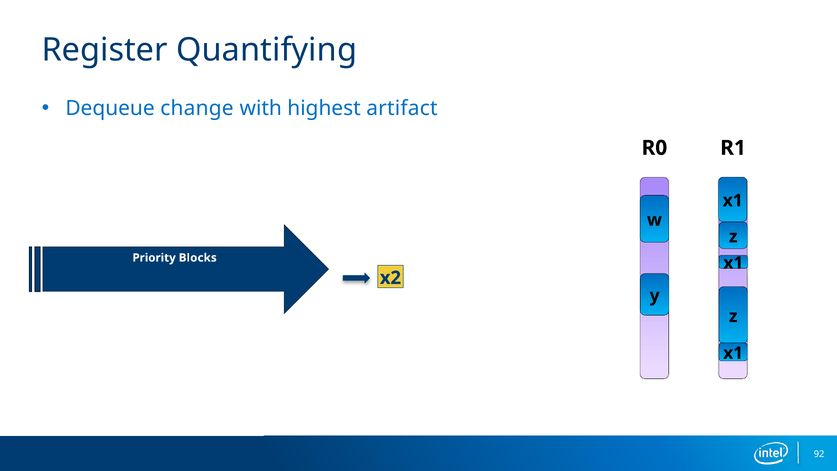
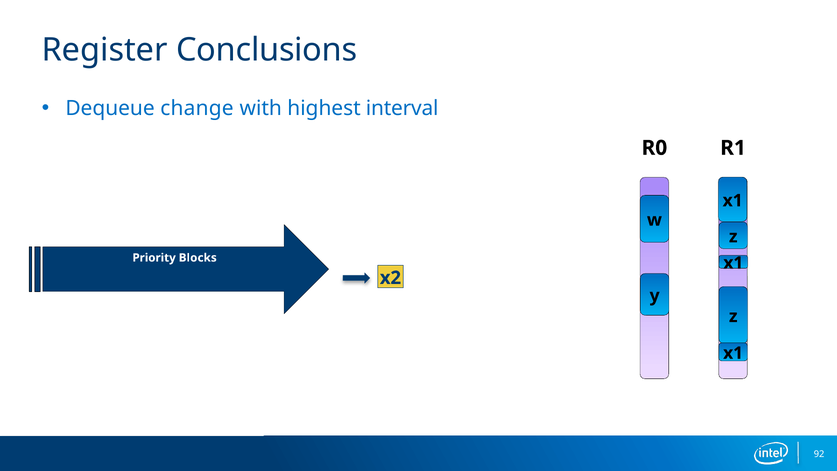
Quantifying: Quantifying -> Conclusions
artifact: artifact -> interval
